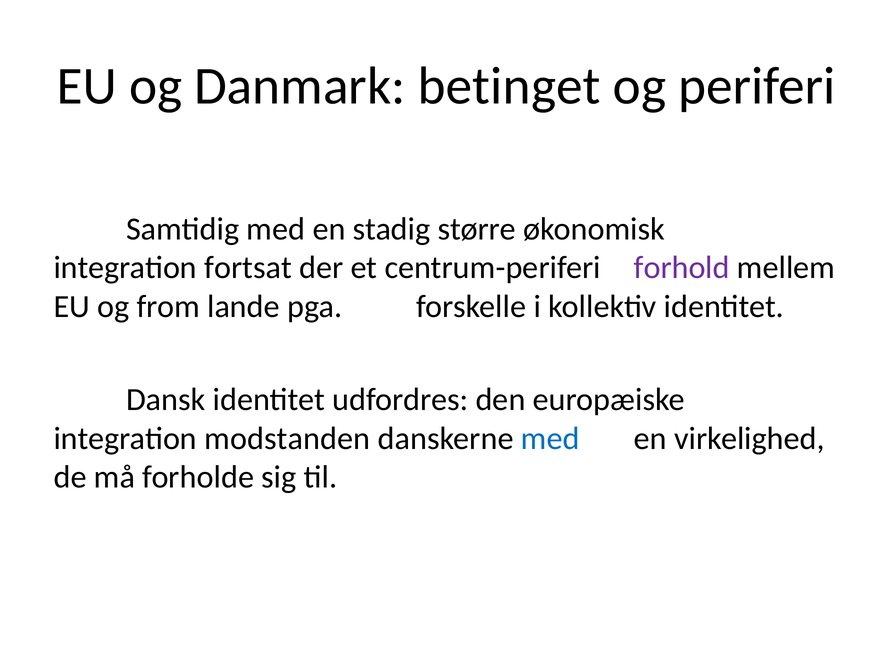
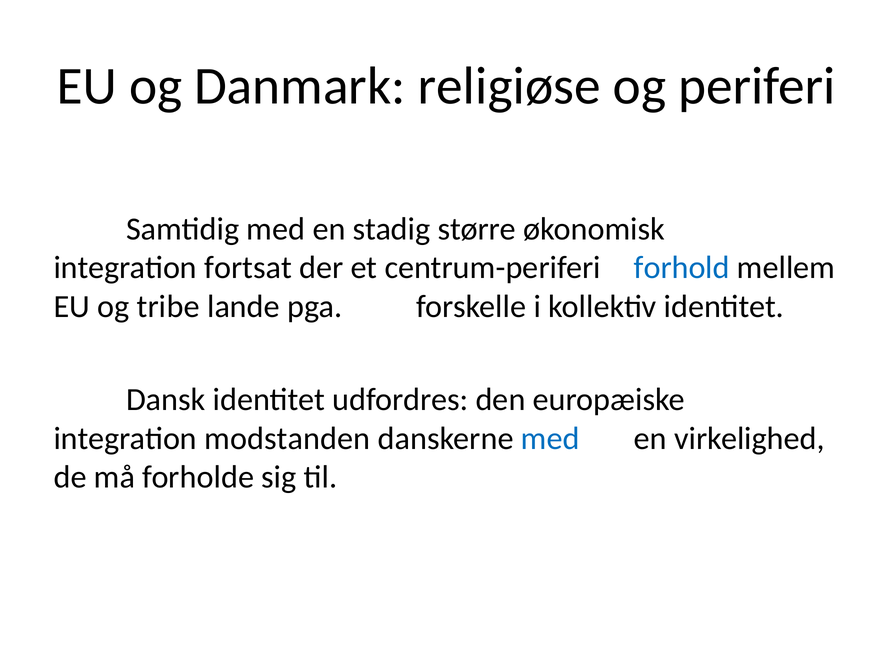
betinget: betinget -> religiøse
forhold colour: purple -> blue
from: from -> tribe
